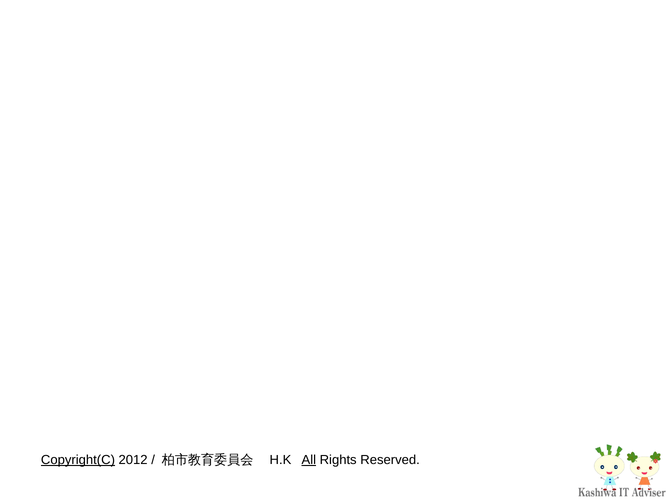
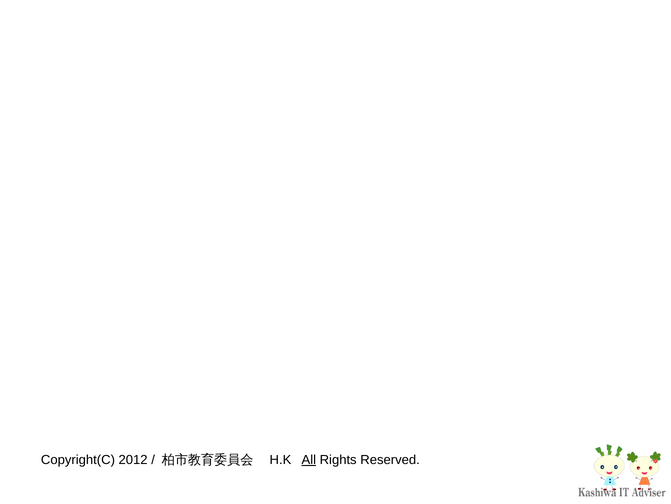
Copyright(C underline: present -> none
